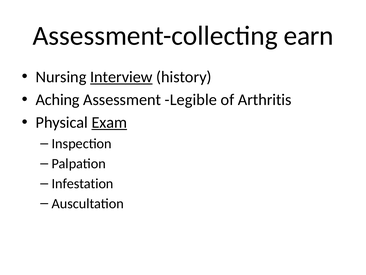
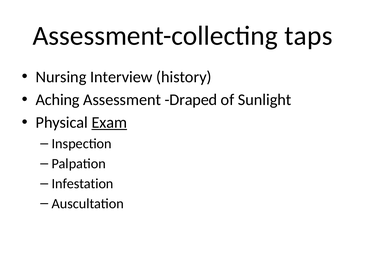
earn: earn -> taps
Interview underline: present -> none
Legible: Legible -> Draped
Arthritis: Arthritis -> Sunlight
